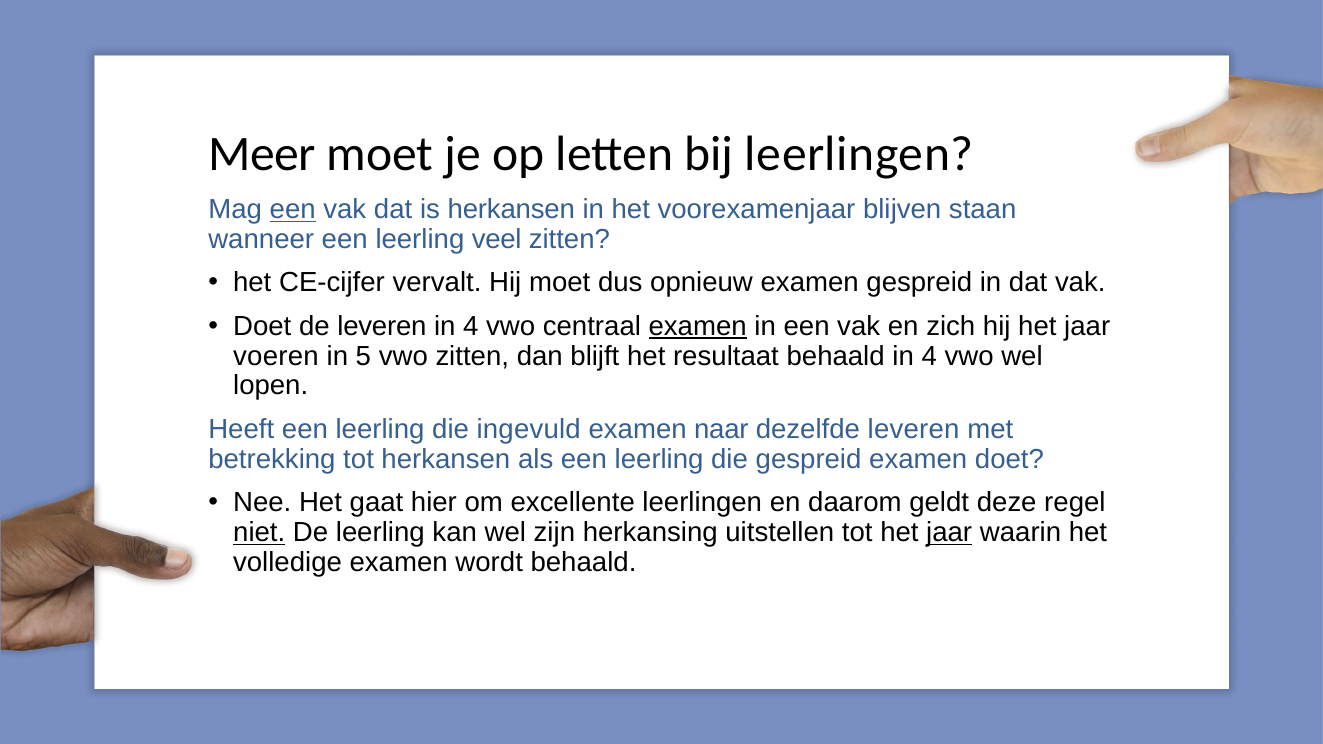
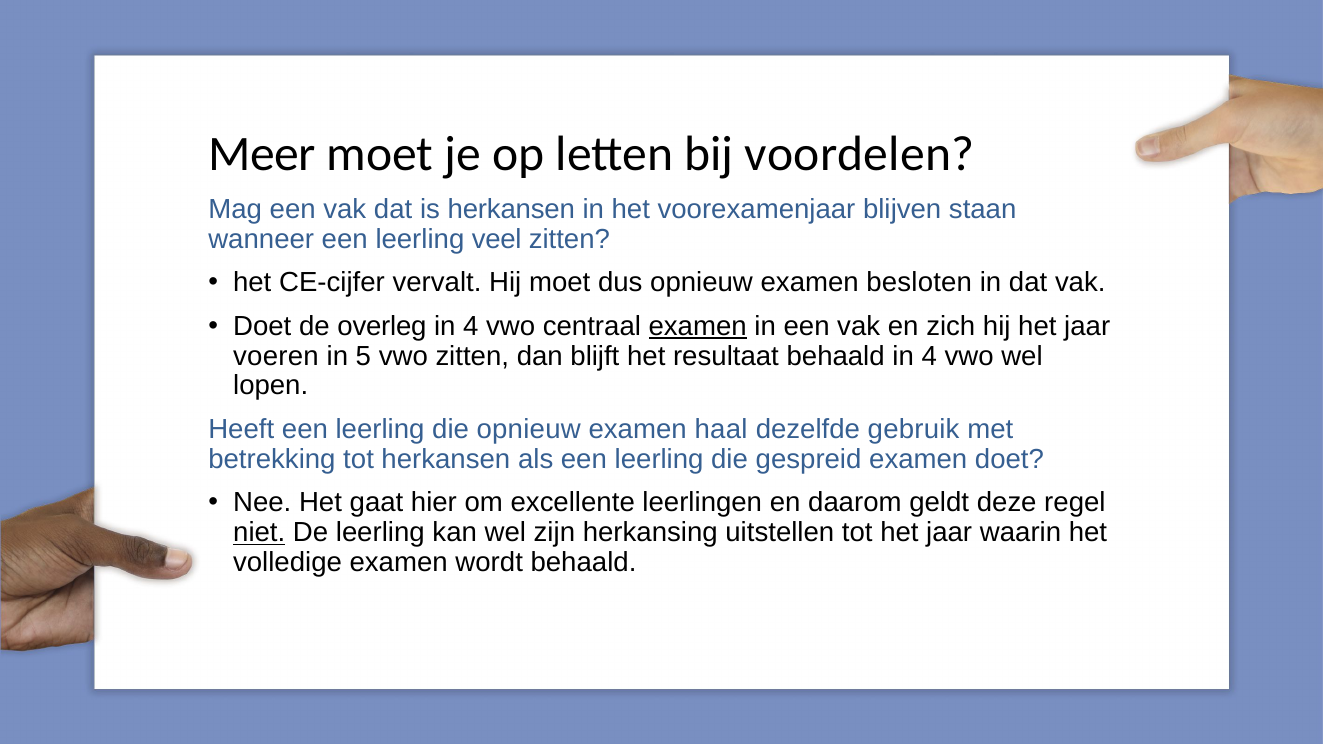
bij leerlingen: leerlingen -> voordelen
een at (293, 210) underline: present -> none
examen gespreid: gespreid -> besloten
de leveren: leveren -> overleg
die ingevuld: ingevuld -> opnieuw
naar: naar -> haal
dezelfde leveren: leveren -> gebruik
jaar at (949, 533) underline: present -> none
